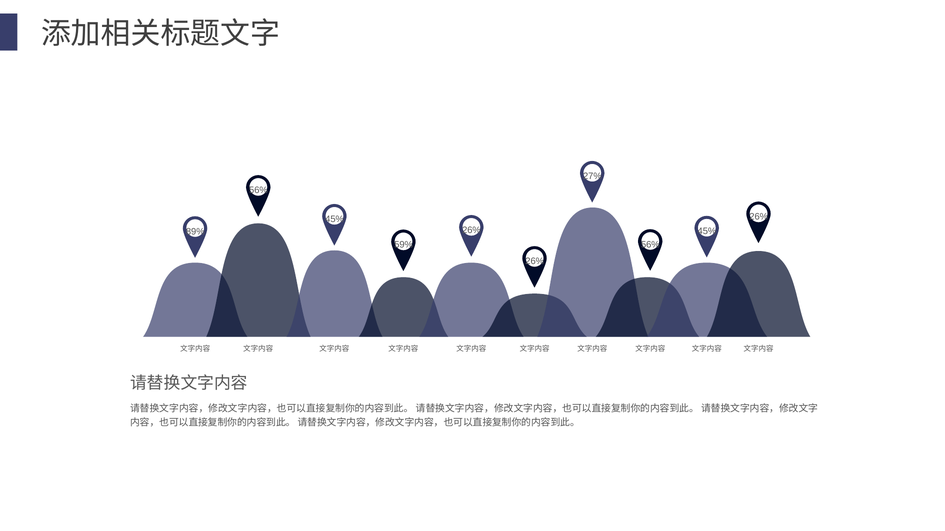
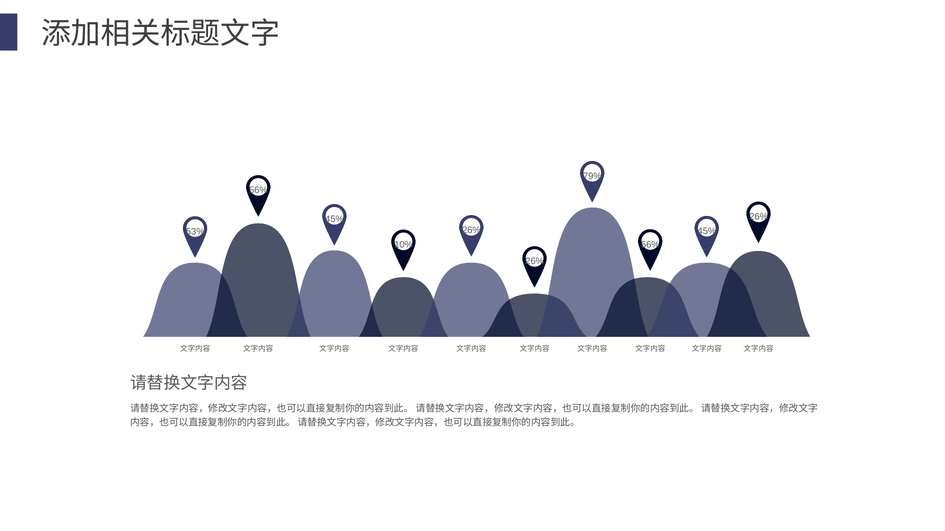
27%: 27% -> 79%
89%: 89% -> 53%
59%: 59% -> 10%
